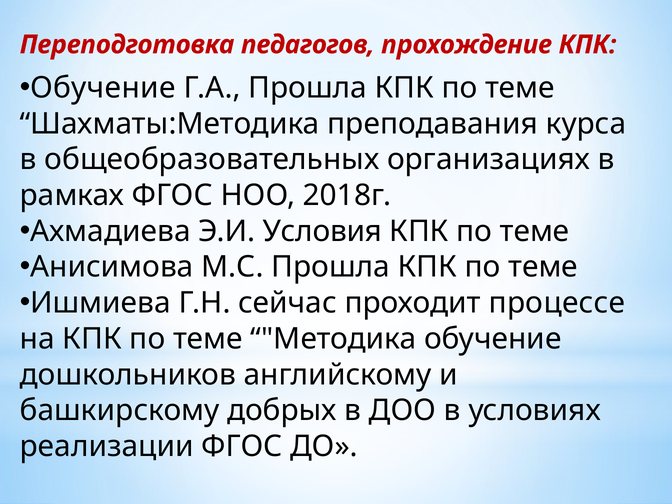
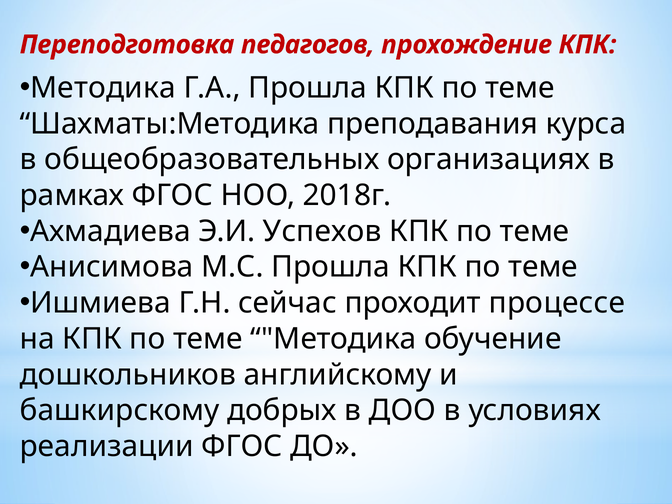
Обучение at (103, 88): Обучение -> Методика
Условия: Условия -> Успехов
